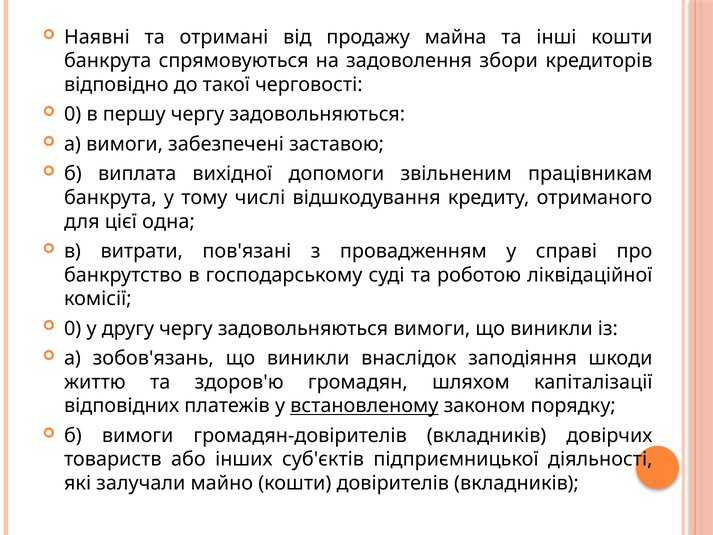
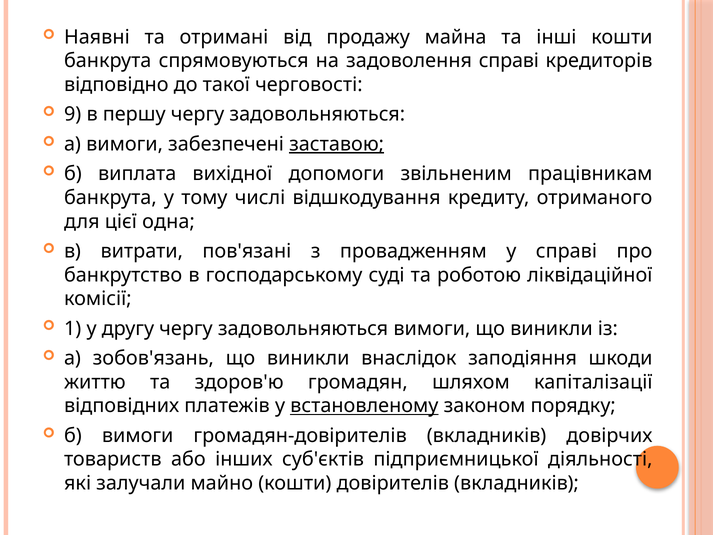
задоволення збори: збори -> справі
0 at (73, 114): 0 -> 9
заставою underline: none -> present
0 at (73, 328): 0 -> 1
